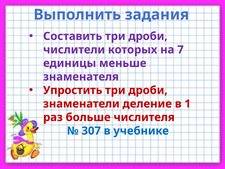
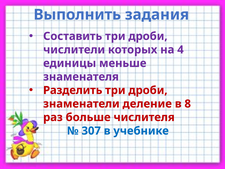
7: 7 -> 4
Упростить: Упростить -> Разделить
1: 1 -> 8
